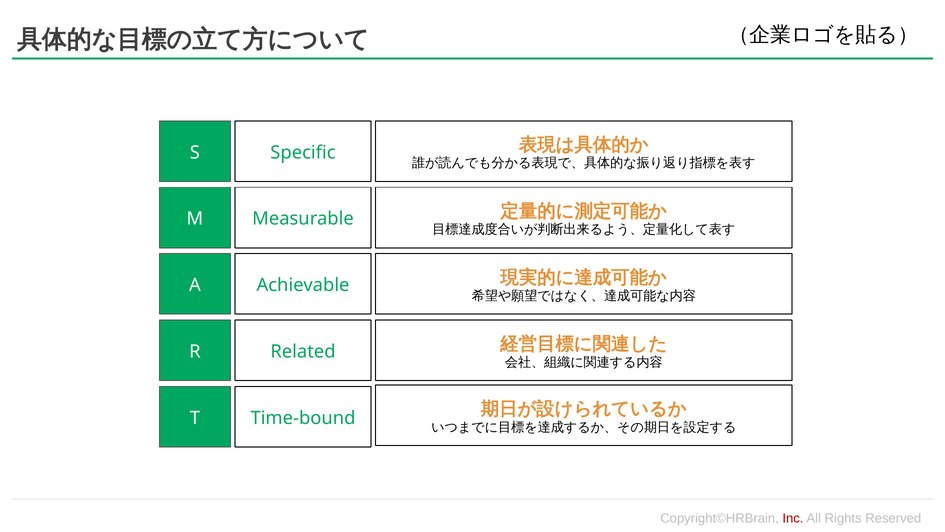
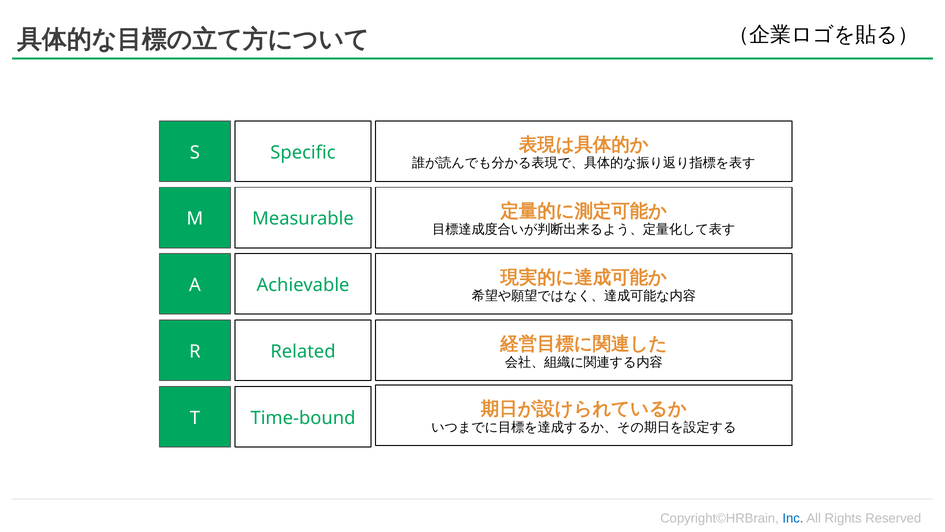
Inc colour: red -> blue
